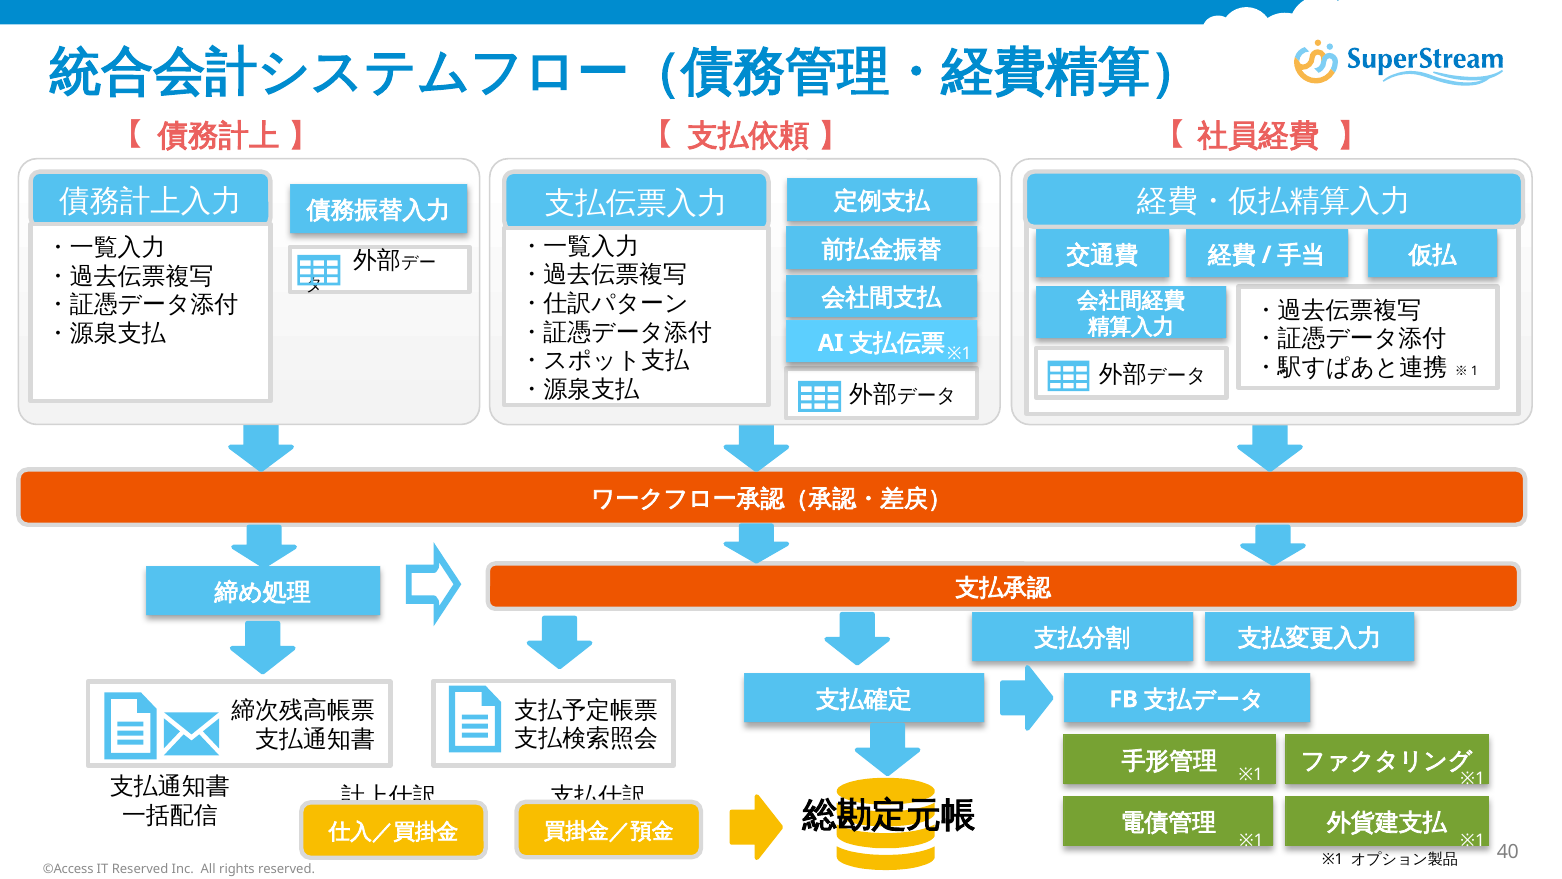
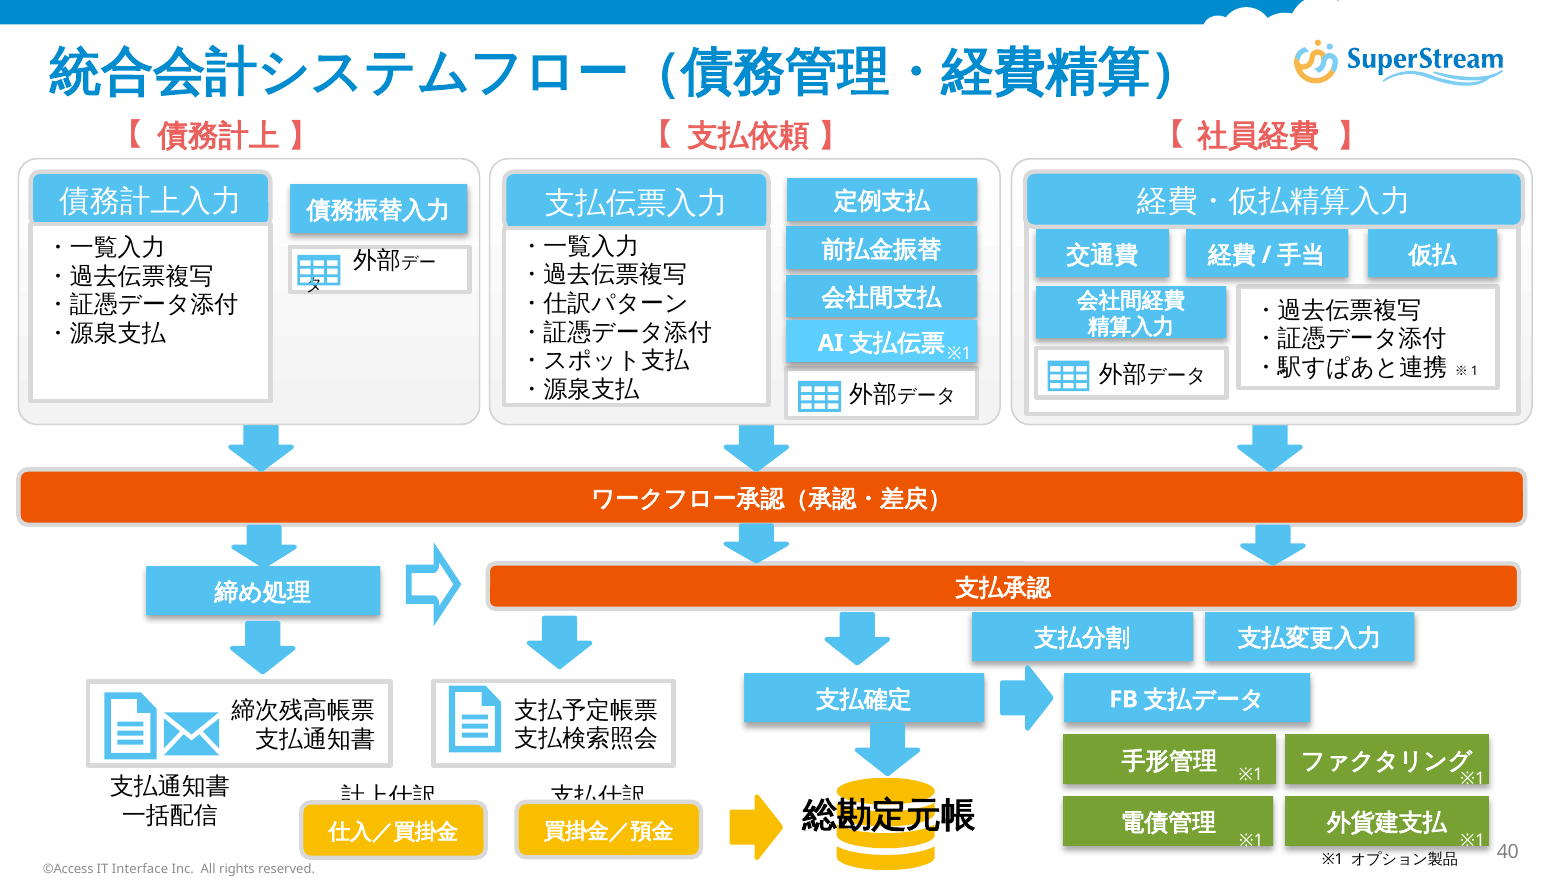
IT Reserved: Reserved -> Interface
